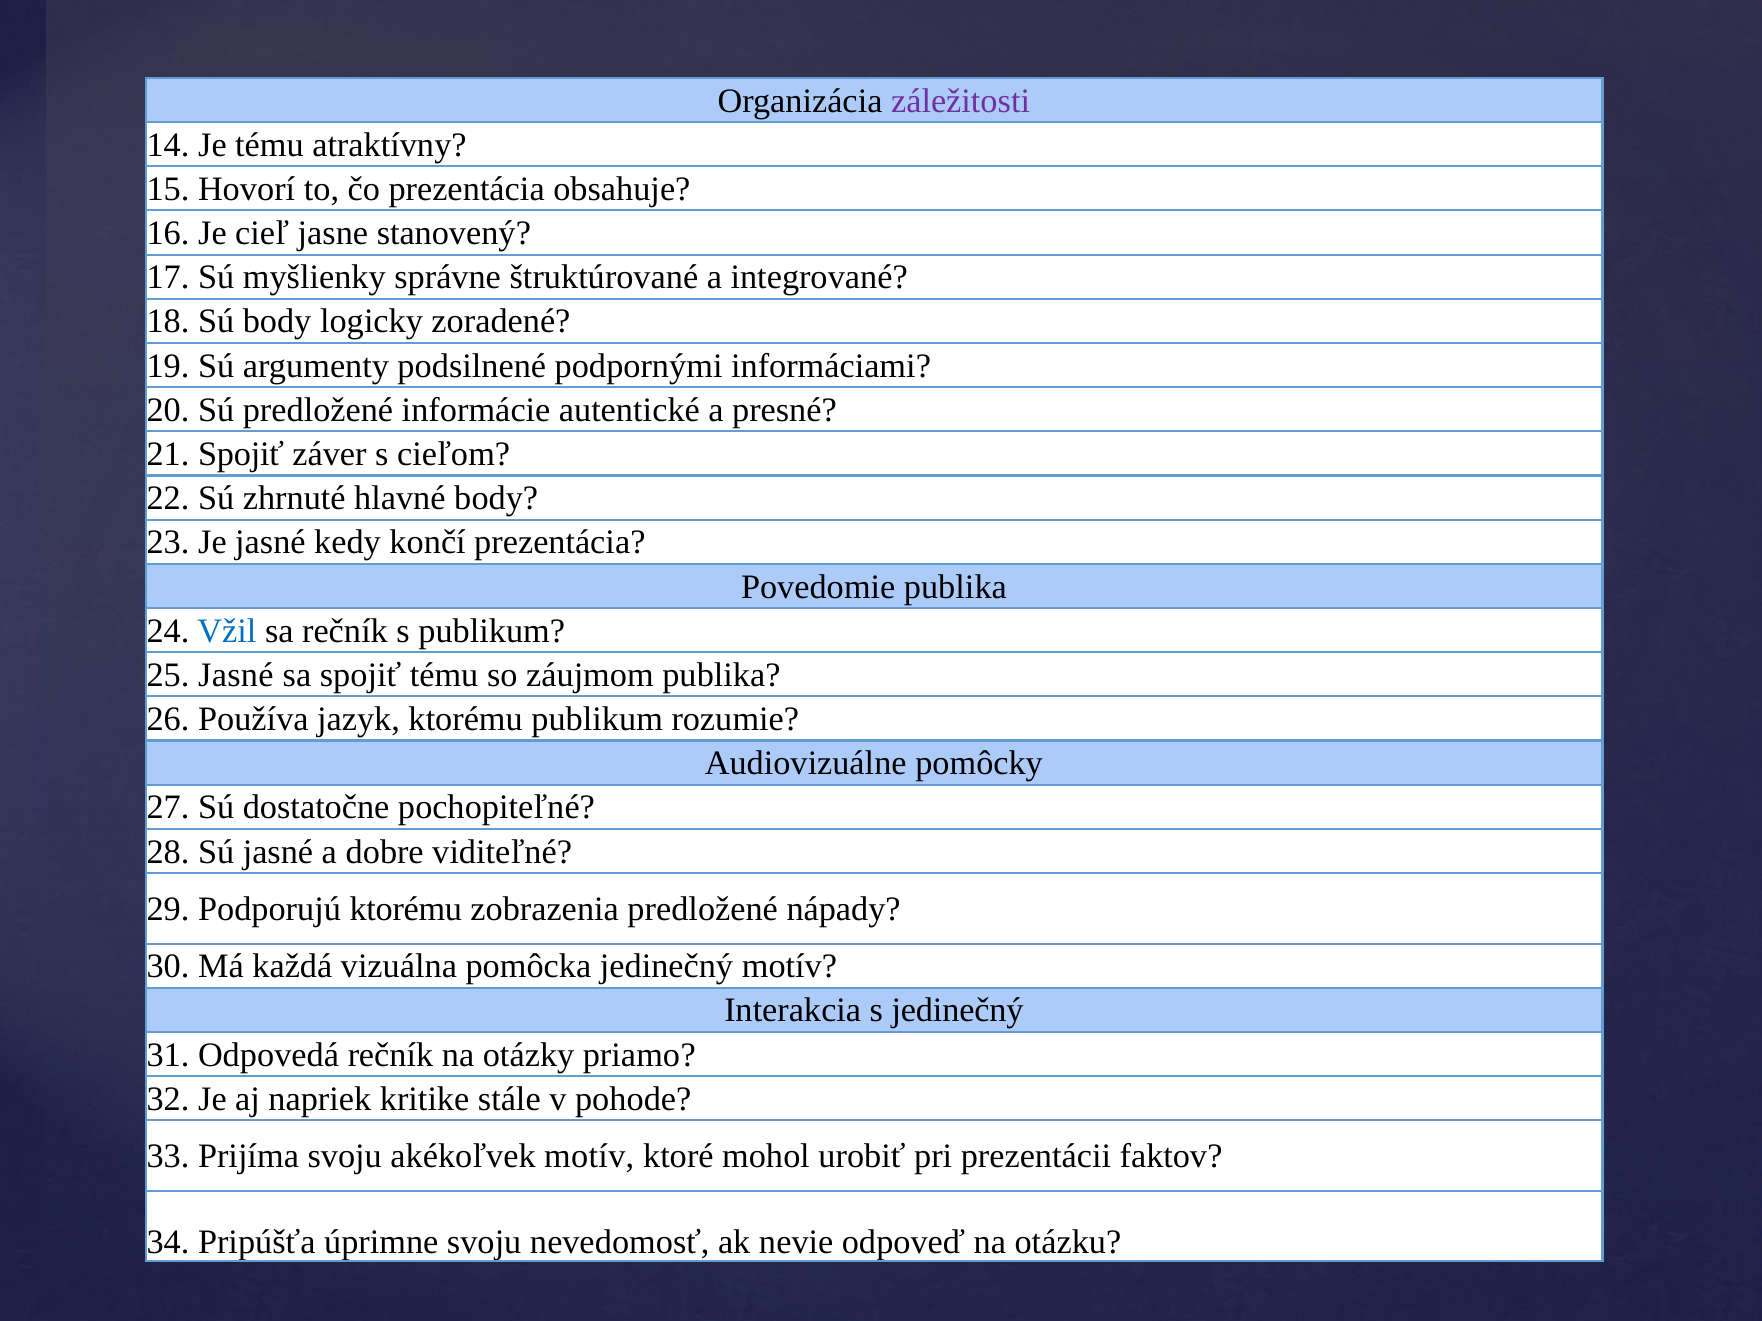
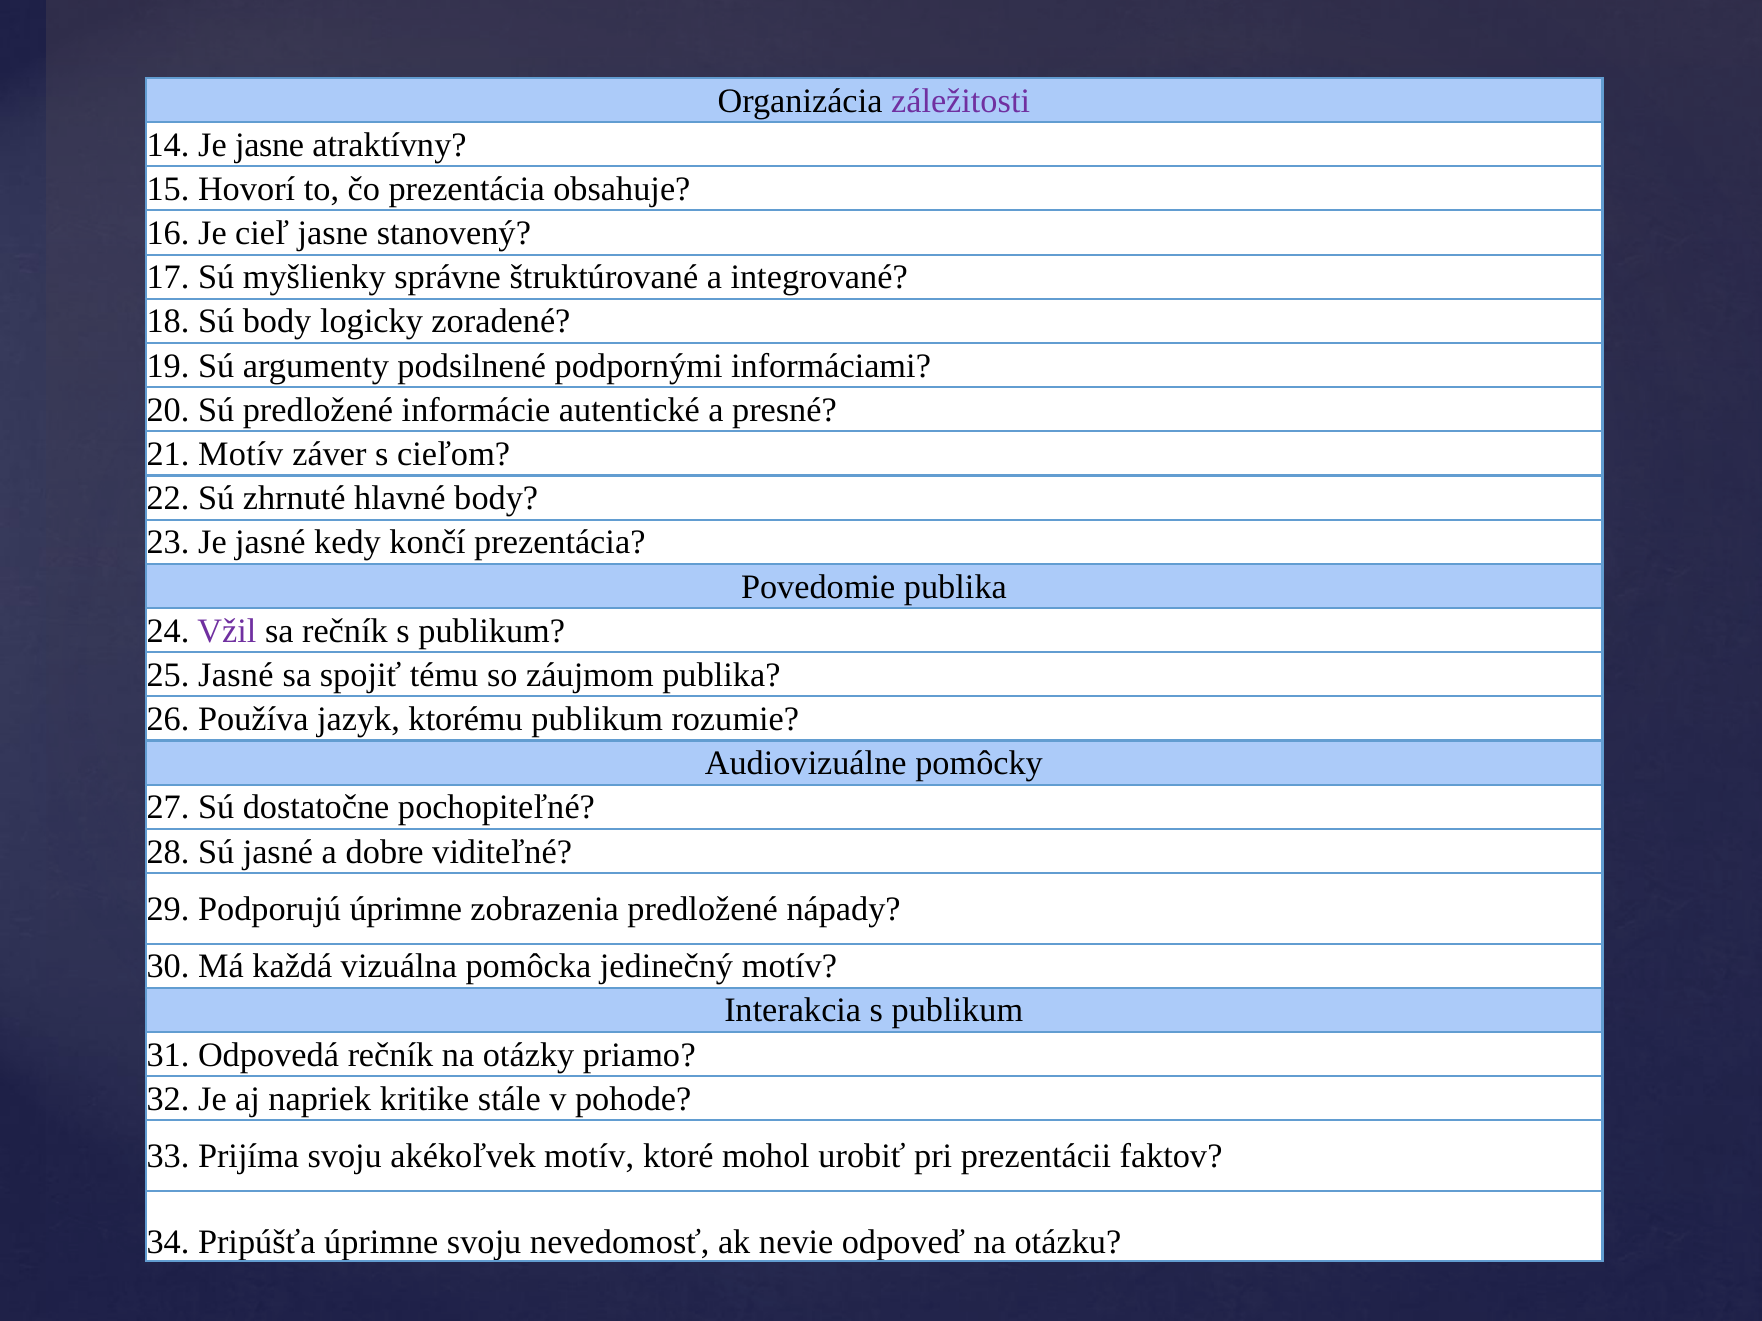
Je tému: tému -> jasne
21 Spojiť: Spojiť -> Motív
Vžil colour: blue -> purple
Podporujú ktorému: ktorému -> úprimne
Interakcia s jedinečný: jedinečný -> publikum
